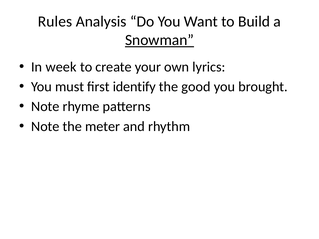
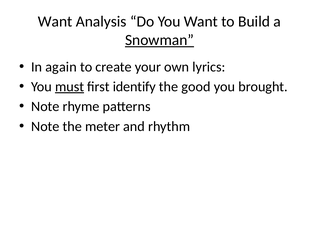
Rules at (55, 22): Rules -> Want
week: week -> again
must underline: none -> present
